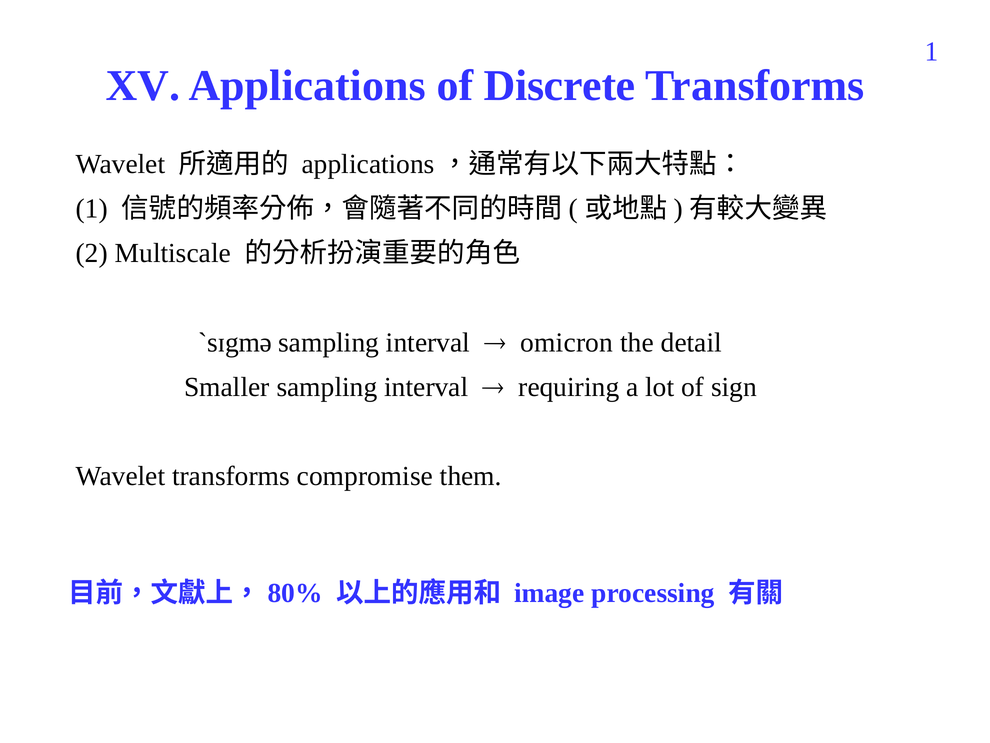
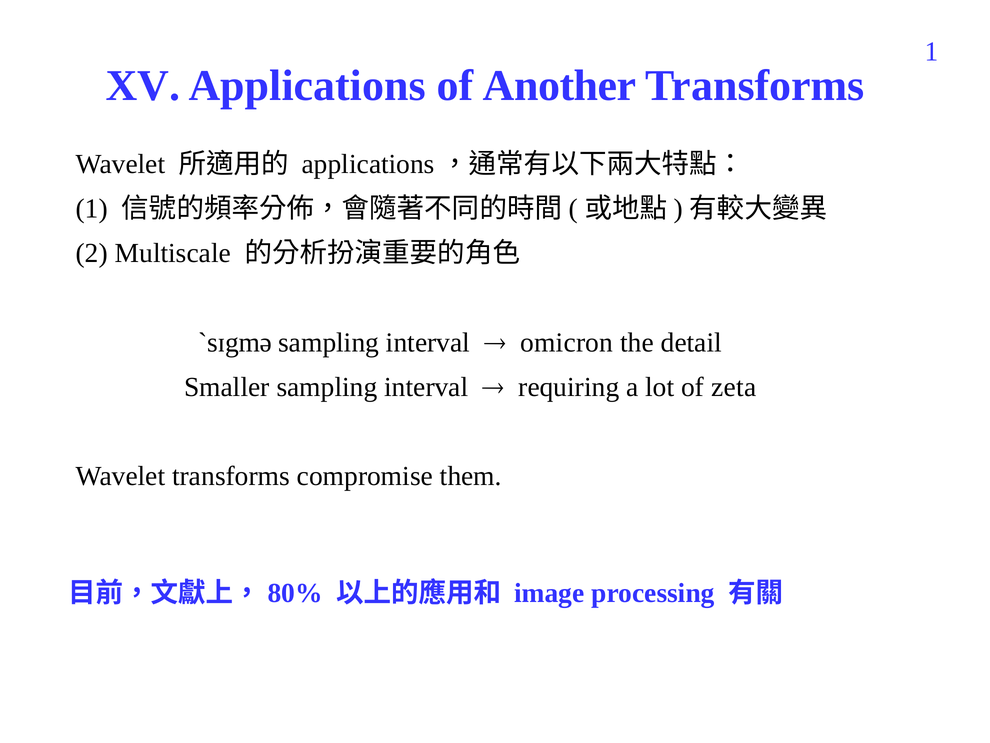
Discrete: Discrete -> Another
sign: sign -> zeta
